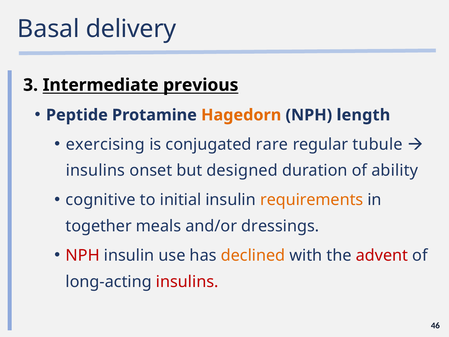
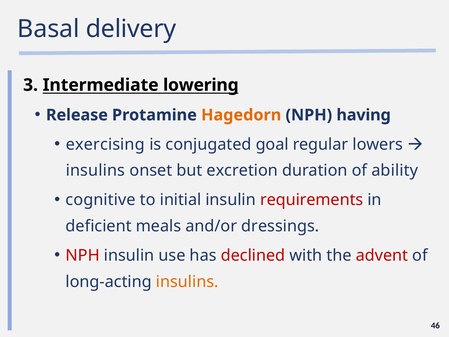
previous: previous -> lowering
Peptide: Peptide -> Release
length: length -> having
rare: rare -> goal
tubule: tubule -> lowers
designed: designed -> excretion
requirements colour: orange -> red
together: together -> deficient
declined colour: orange -> red
insulins at (187, 281) colour: red -> orange
